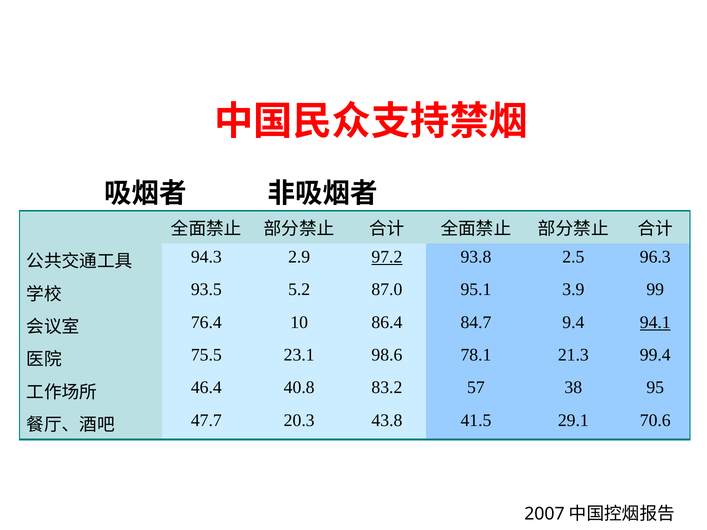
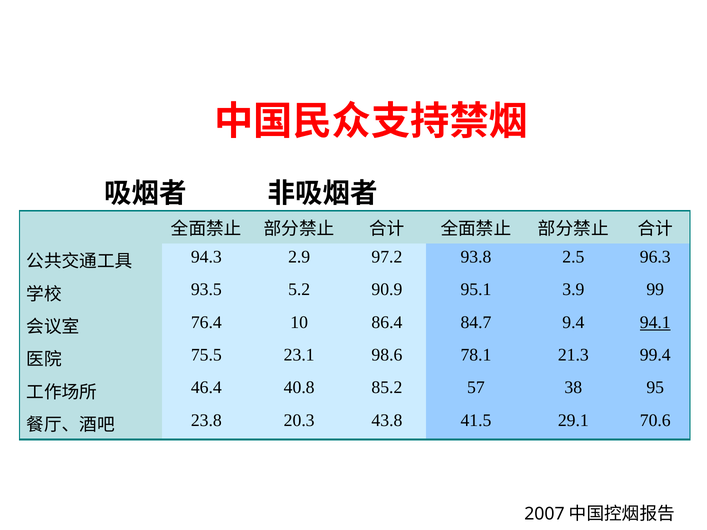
97.2 underline: present -> none
87.0: 87.0 -> 90.9
83.2: 83.2 -> 85.2
47.7: 47.7 -> 23.8
